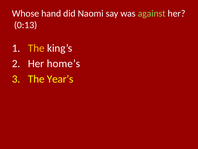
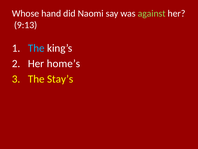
0:13: 0:13 -> 9:13
The at (36, 48) colour: yellow -> light blue
Year’s: Year’s -> Stay’s
